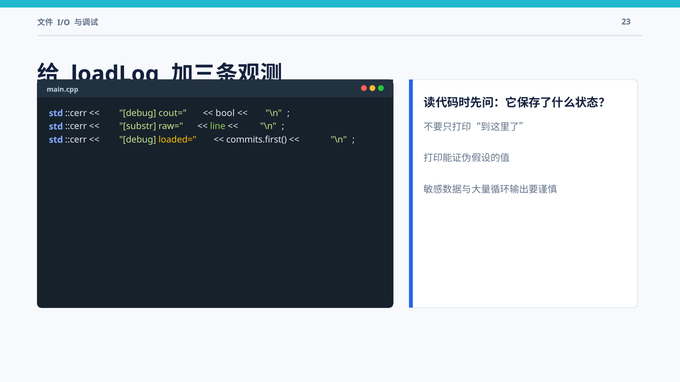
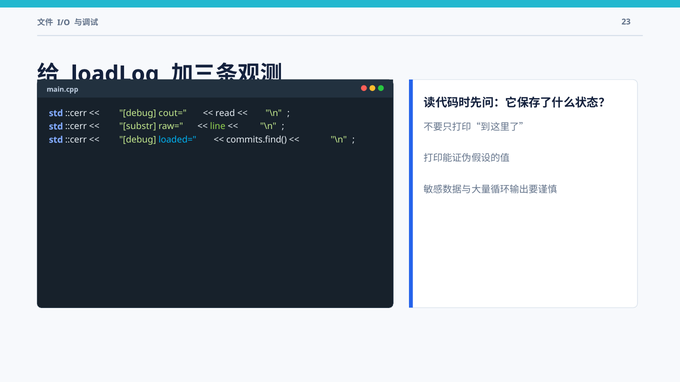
bool: bool -> read
loaded= colour: yellow -> light blue
commits.first(: commits.first( -> commits.find(
